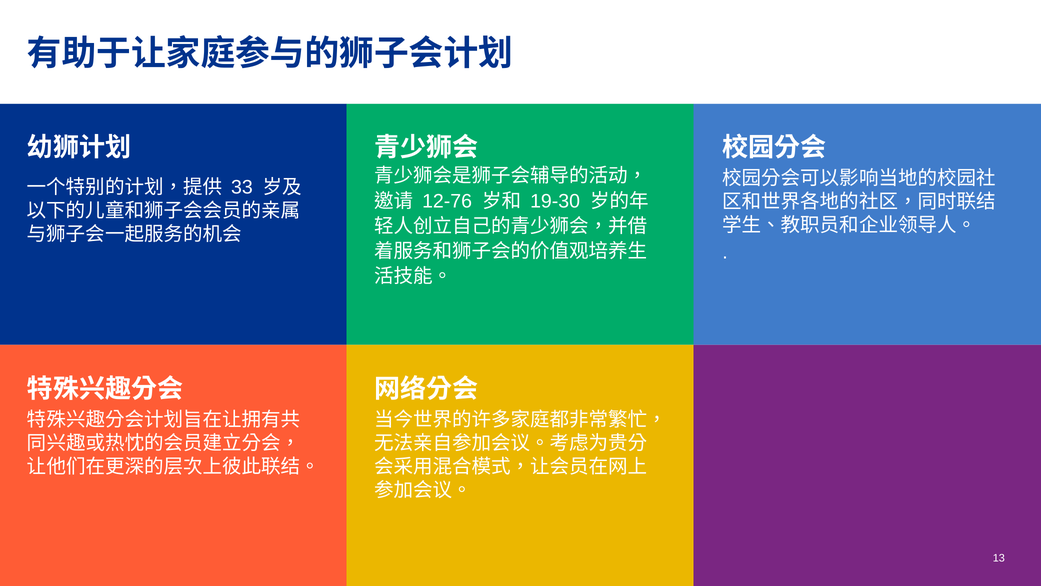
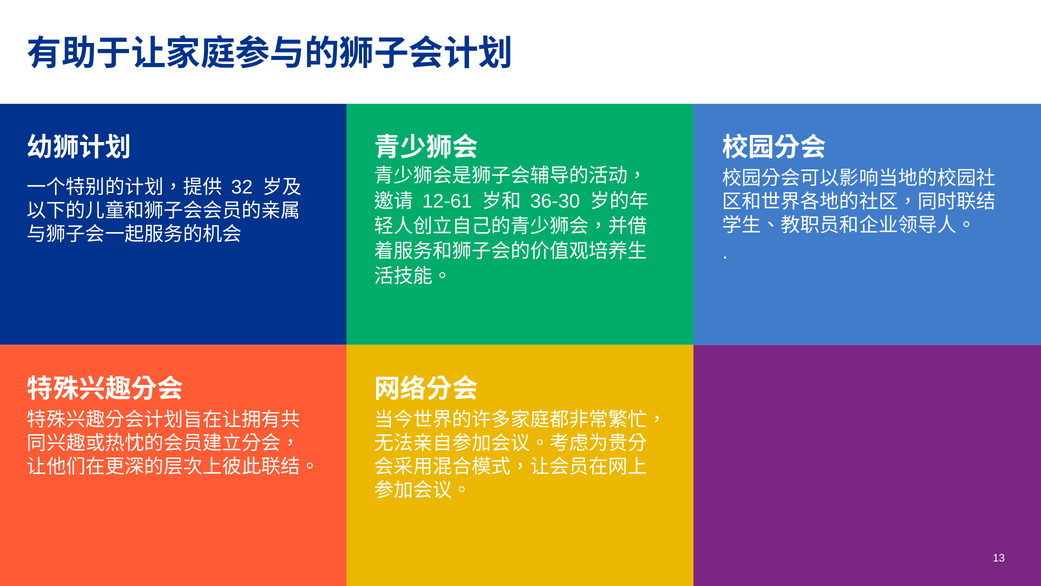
33: 33 -> 32
12-76: 12-76 -> 12-61
19-30: 19-30 -> 36-30
